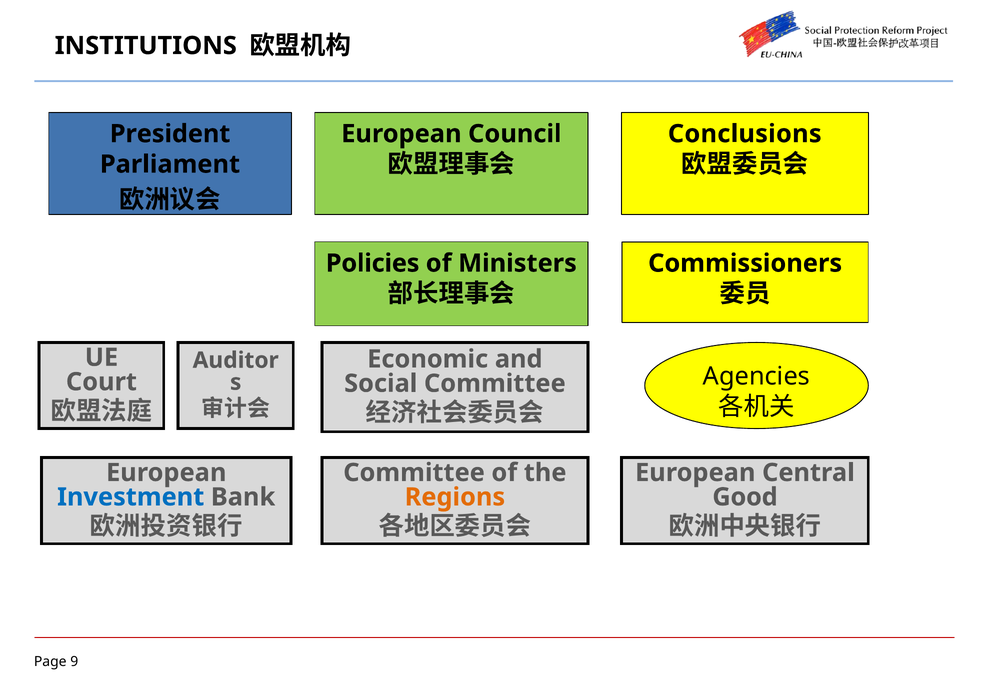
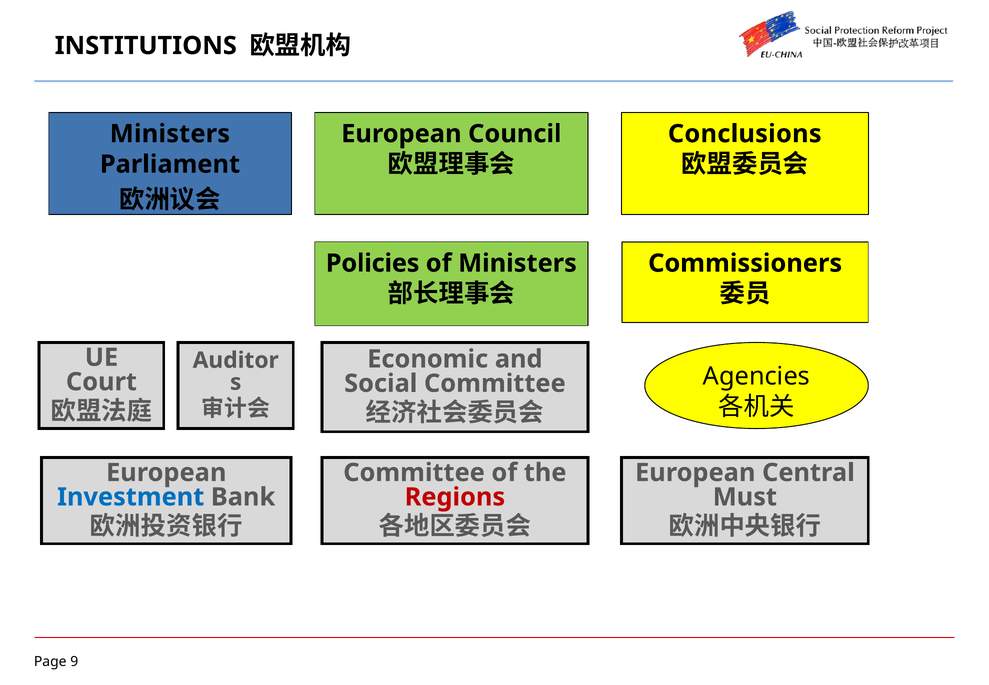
President at (170, 134): President -> Ministers
Regions colour: orange -> red
Good: Good -> Must
